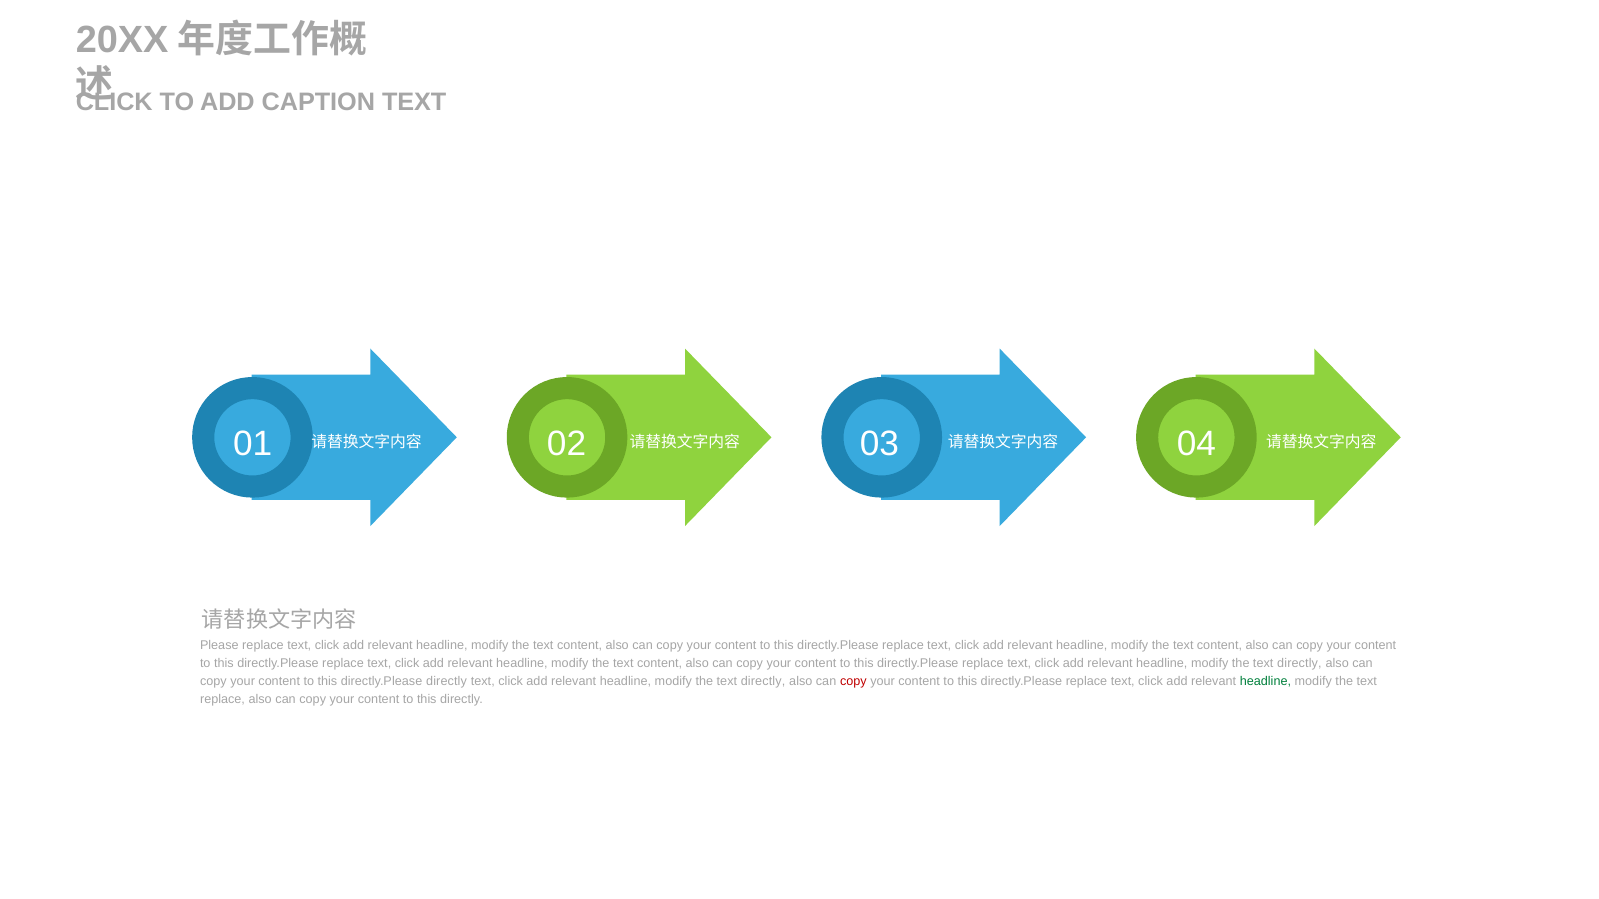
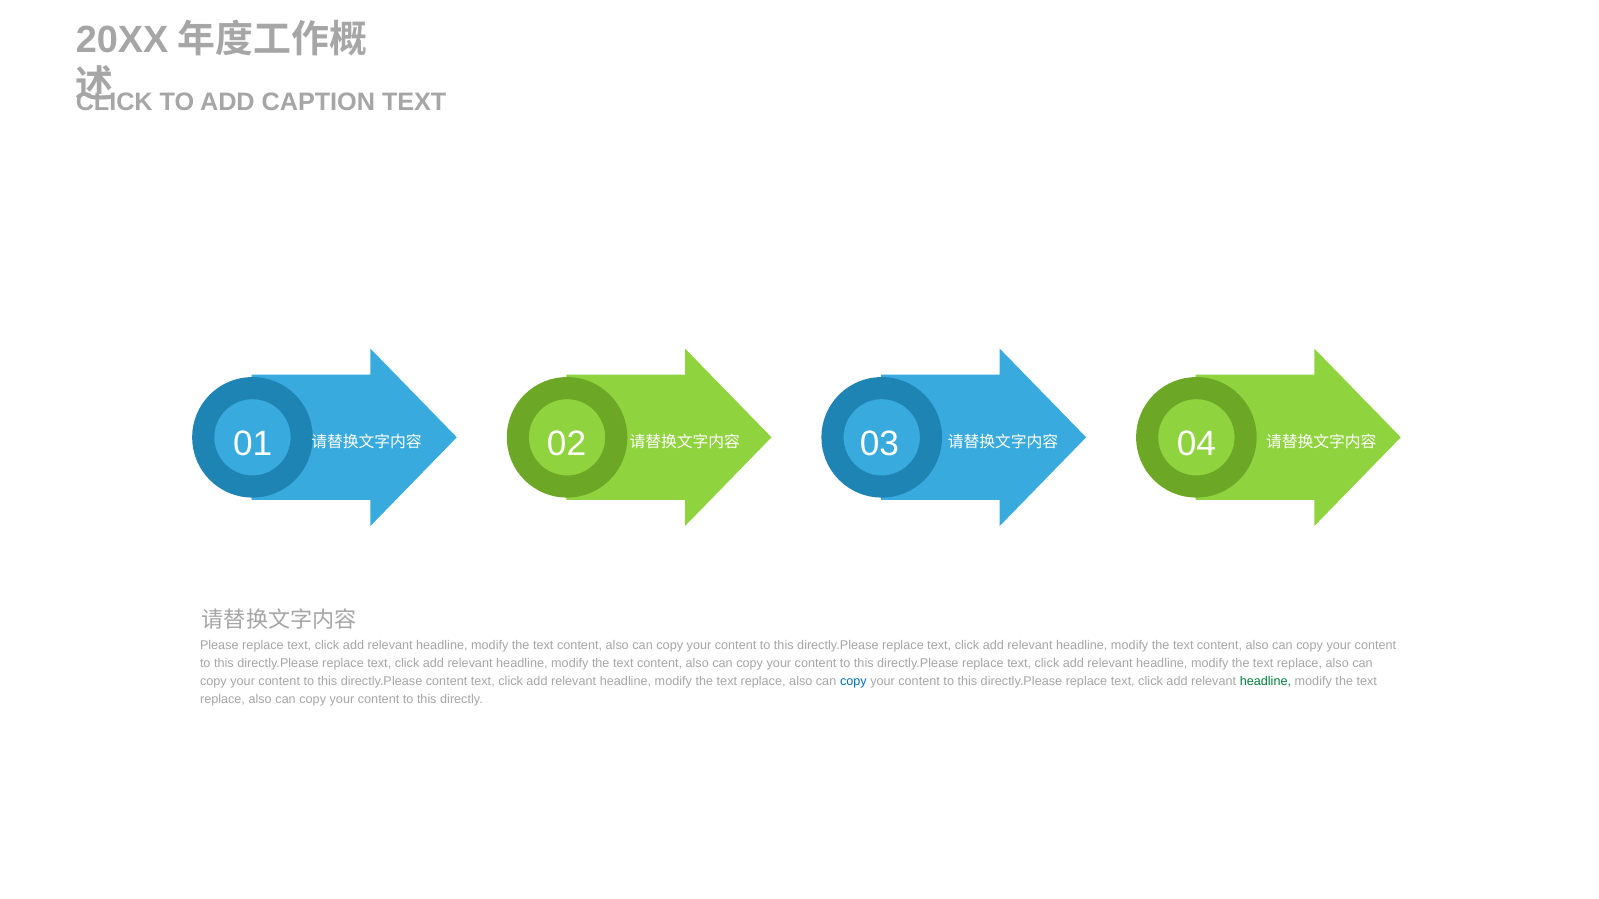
directly at (1299, 664): directly -> replace
directly.Please directly: directly -> content
directly at (763, 682): directly -> replace
copy at (853, 682) colour: red -> blue
